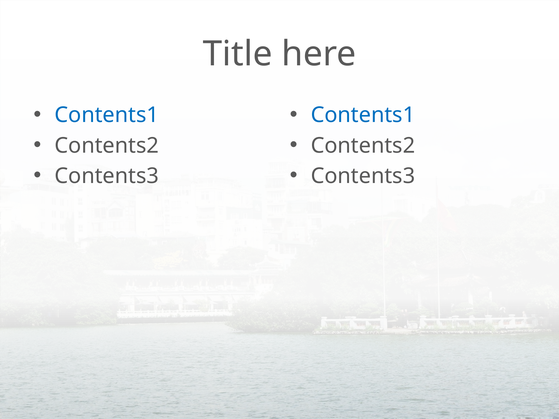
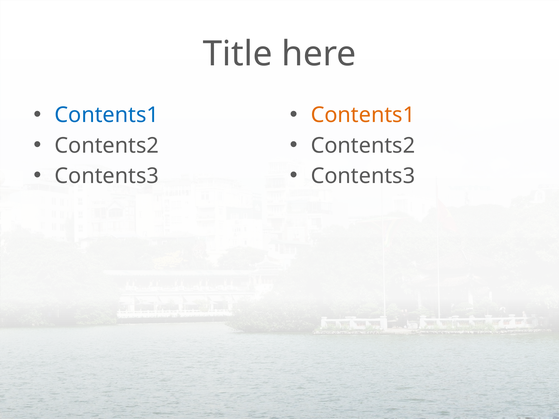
Contents1 at (363, 115) colour: blue -> orange
